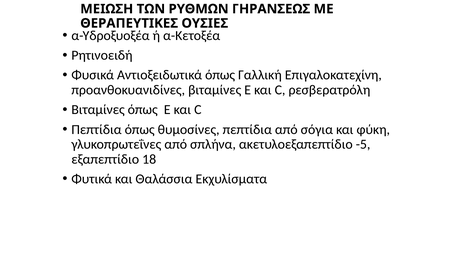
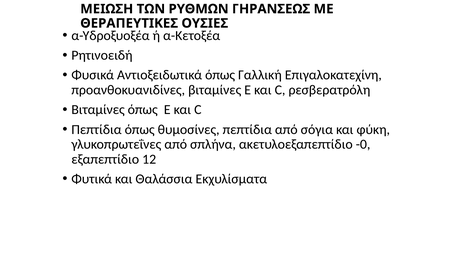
-5: -5 -> -0
18: 18 -> 12
